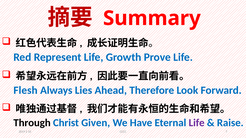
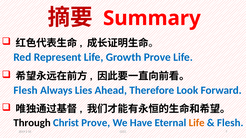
Christ Given: Given -> Prove
Life at (197, 123) colour: purple -> orange
Raise at (230, 123): Raise -> Flesh
